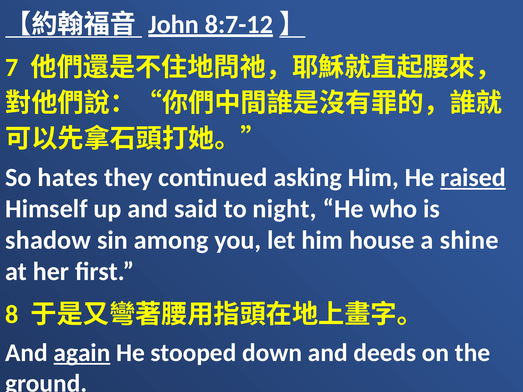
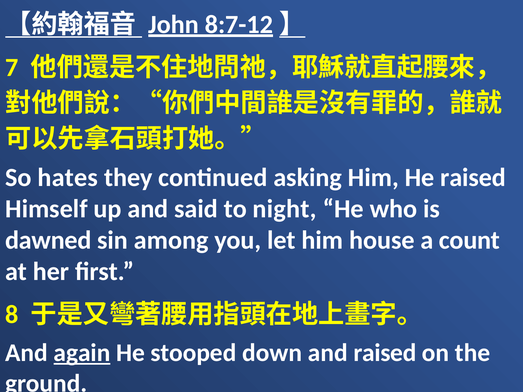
raised at (473, 178) underline: present -> none
shadow: shadow -> dawned
shine: shine -> count
and deeds: deeds -> raised
